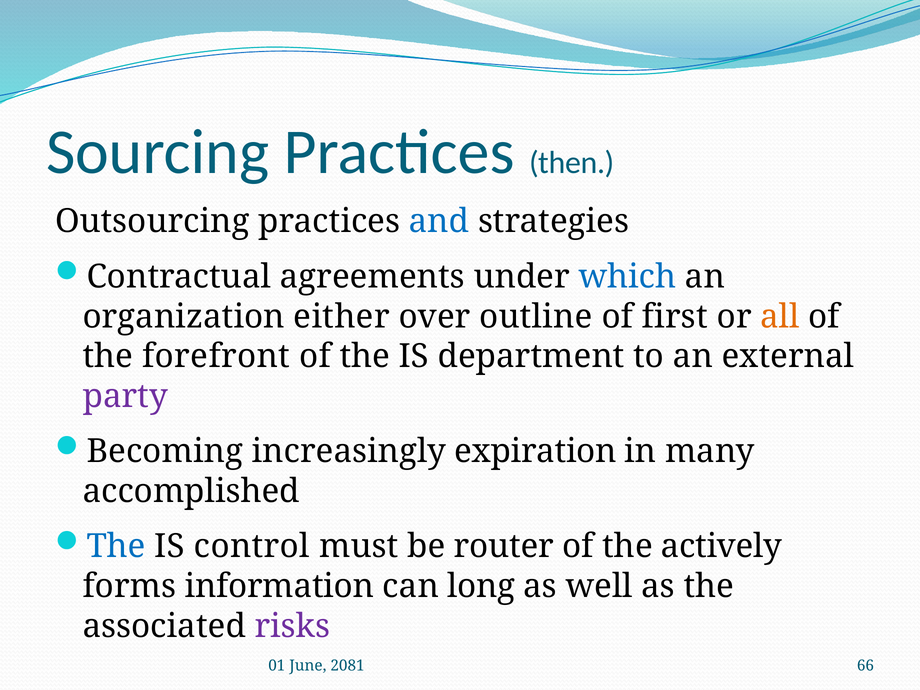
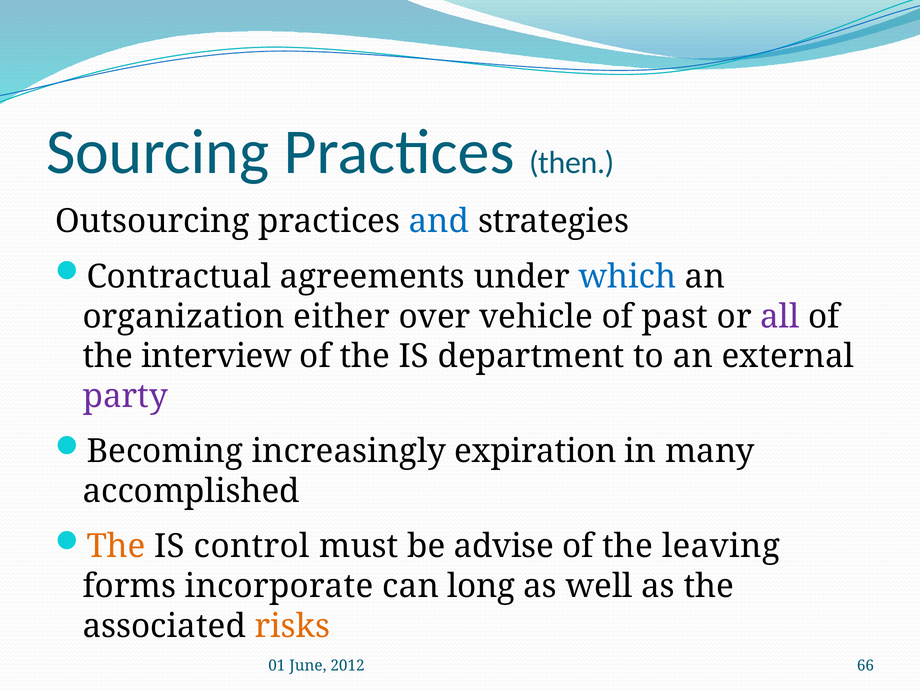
outline: outline -> vehicle
first: first -> past
all colour: orange -> purple
forefront: forefront -> interview
The at (116, 546) colour: blue -> orange
router: router -> advise
actively: actively -> leaving
information: information -> incorporate
risks colour: purple -> orange
2081: 2081 -> 2012
